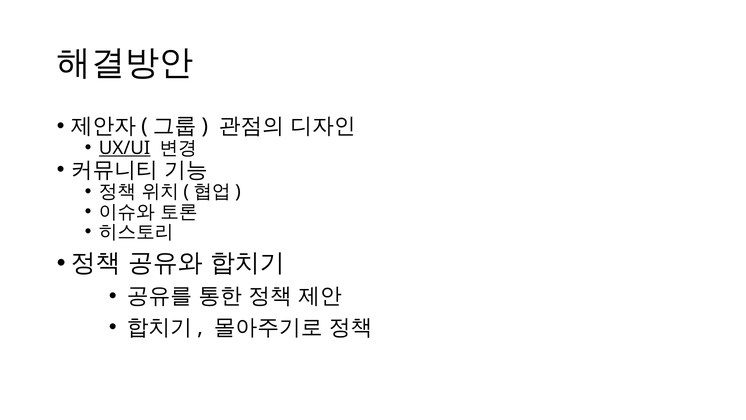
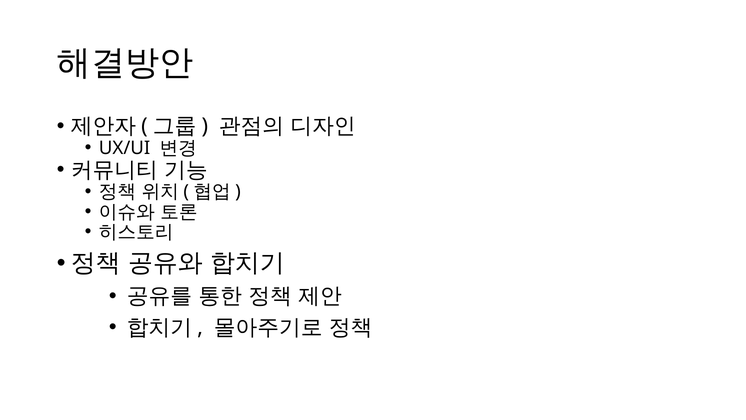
UX/UI underline: present -> none
